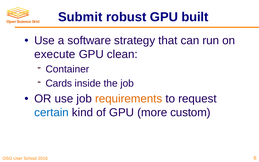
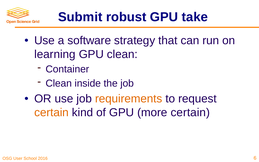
built: built -> take
execute: execute -> learning
Cards at (59, 83): Cards -> Clean
certain at (52, 112) colour: blue -> orange
more custom: custom -> certain
